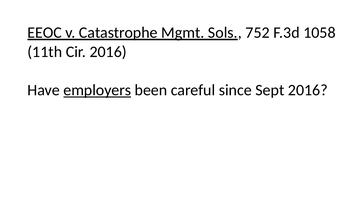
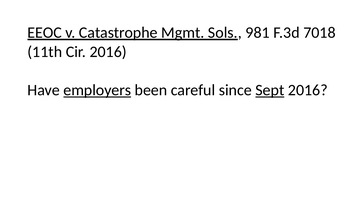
752: 752 -> 981
1058: 1058 -> 7018
Sept underline: none -> present
